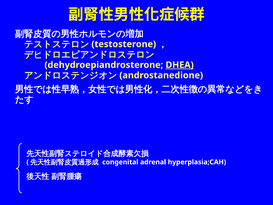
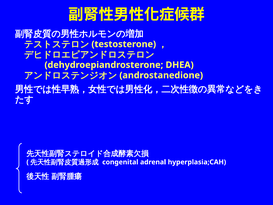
DHEA underline: present -> none
